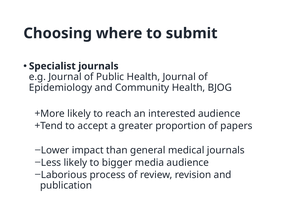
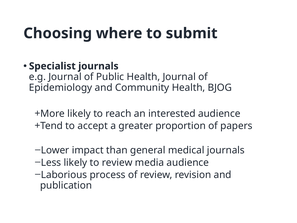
to bigger: bigger -> review
